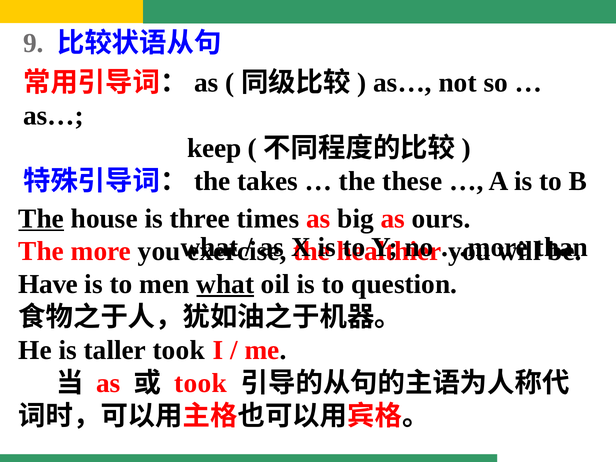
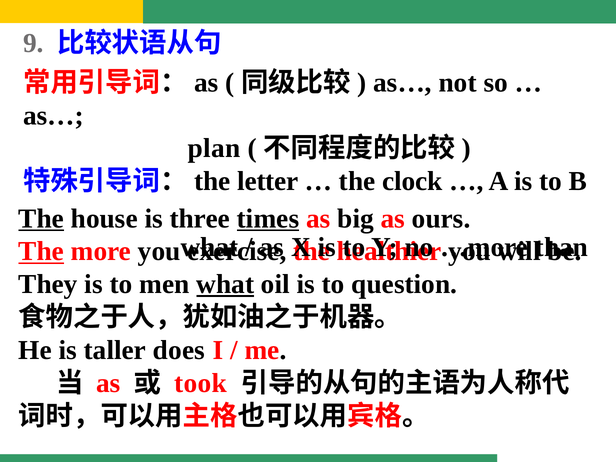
keep: keep -> plan
takes: takes -> letter
these: these -> clock
times underline: none -> present
The at (41, 251) underline: none -> present
Have: Have -> They
taller took: took -> does
